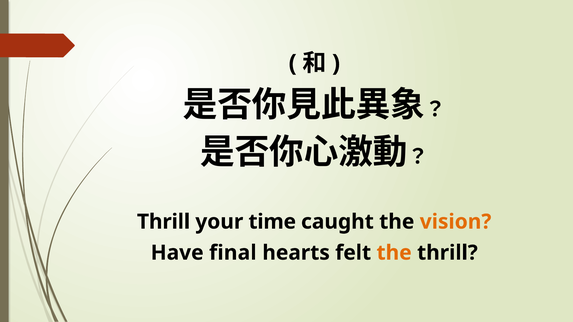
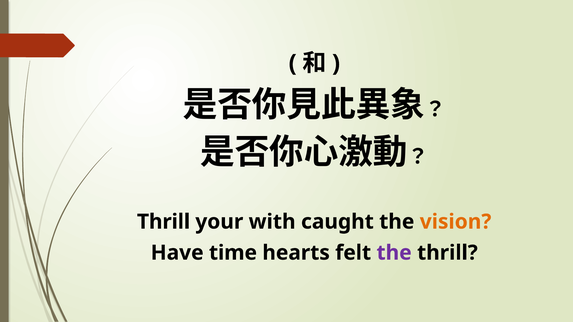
time: time -> with
final: final -> time
the at (394, 253) colour: orange -> purple
